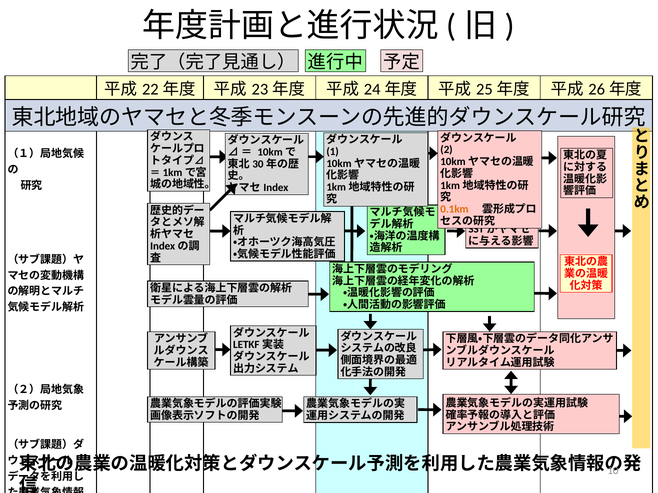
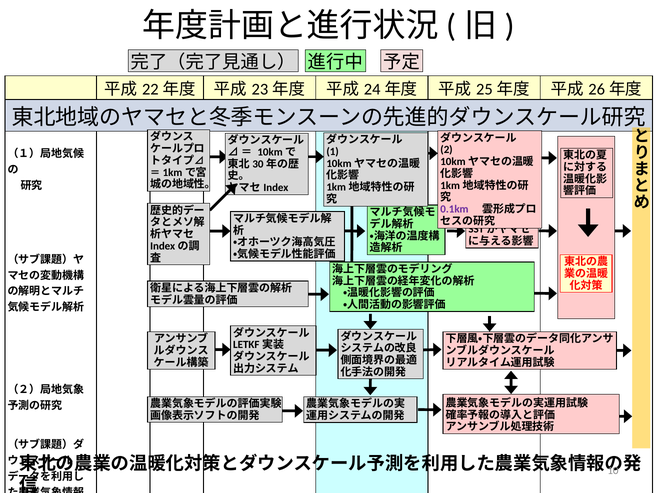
0.1km colour: orange -> purple
